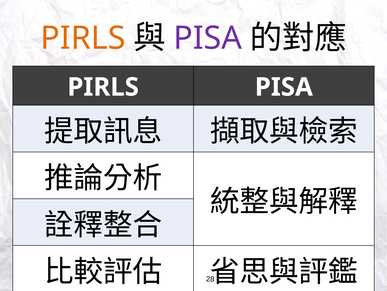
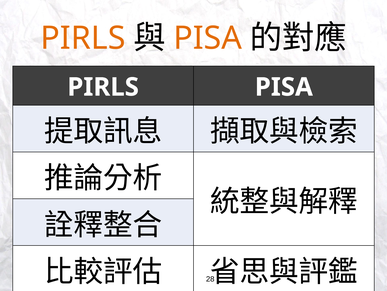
PISA at (208, 38) colour: purple -> orange
